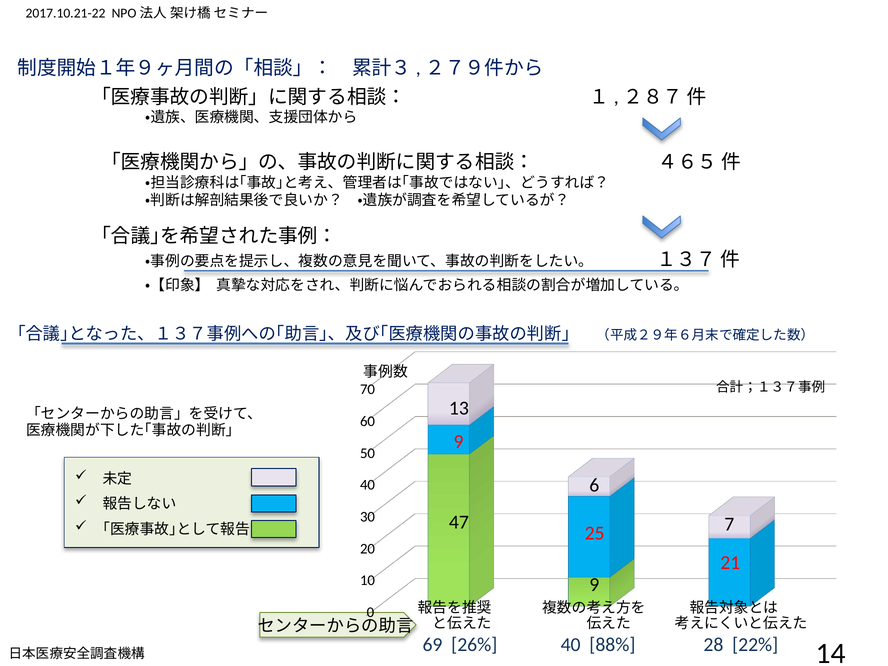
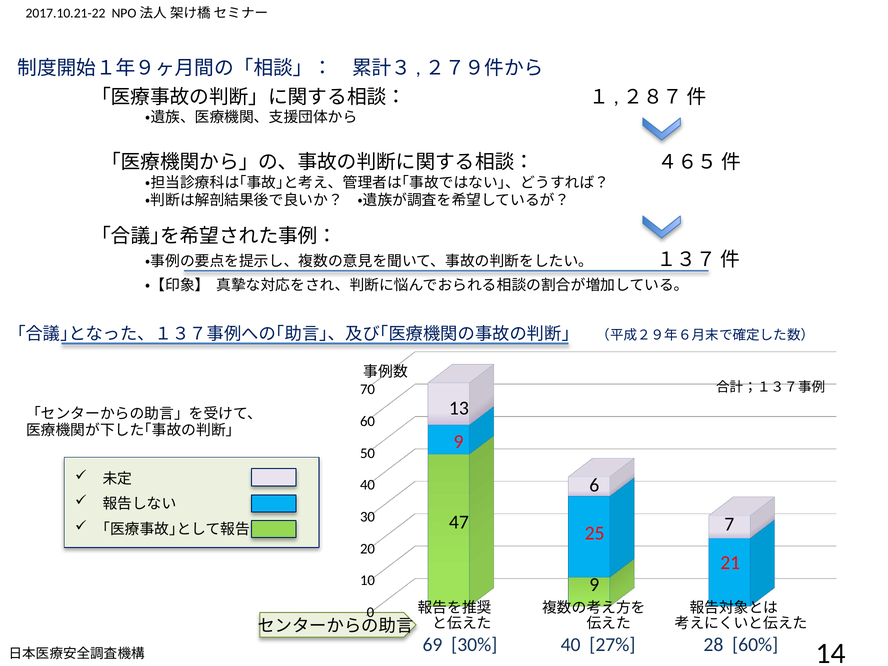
26%: 26% -> 30%
88%: 88% -> 27%
22%: 22% -> 60%
